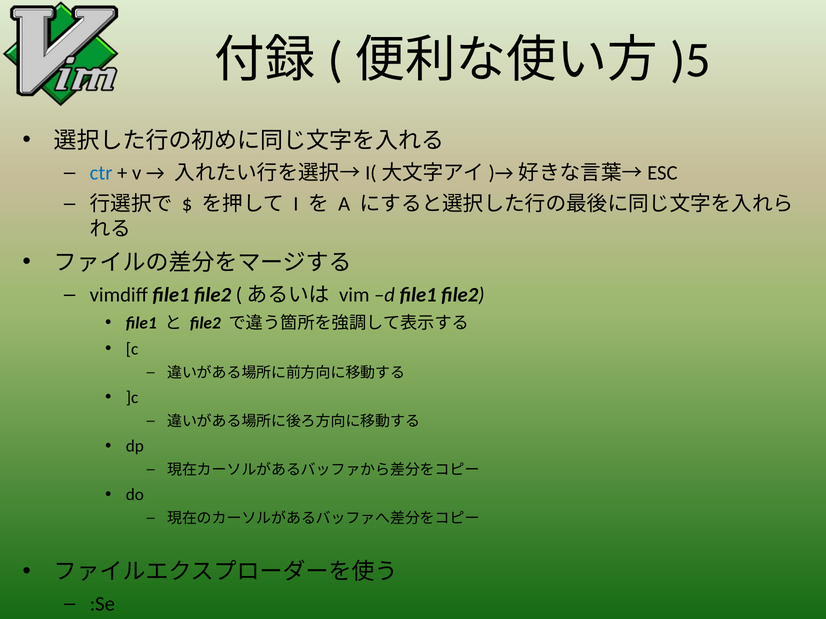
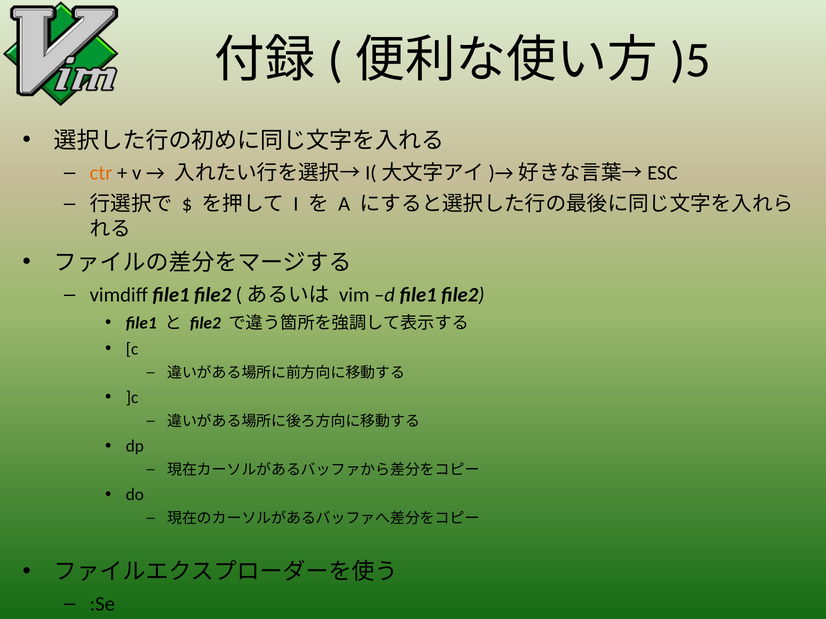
ctr colour: blue -> orange
